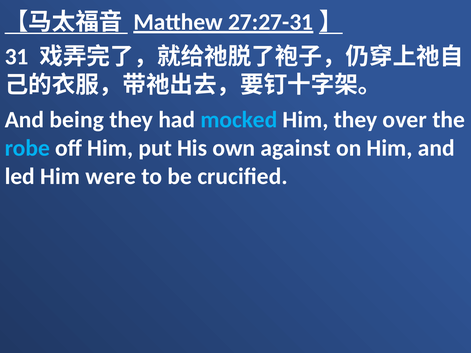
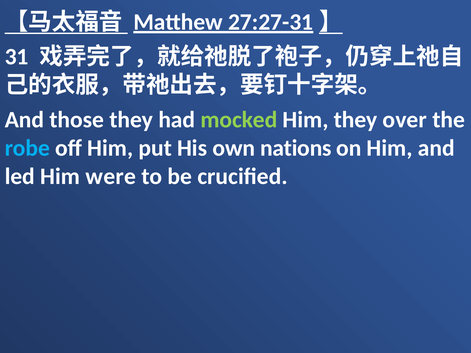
being: being -> those
mocked colour: light blue -> light green
against: against -> nations
